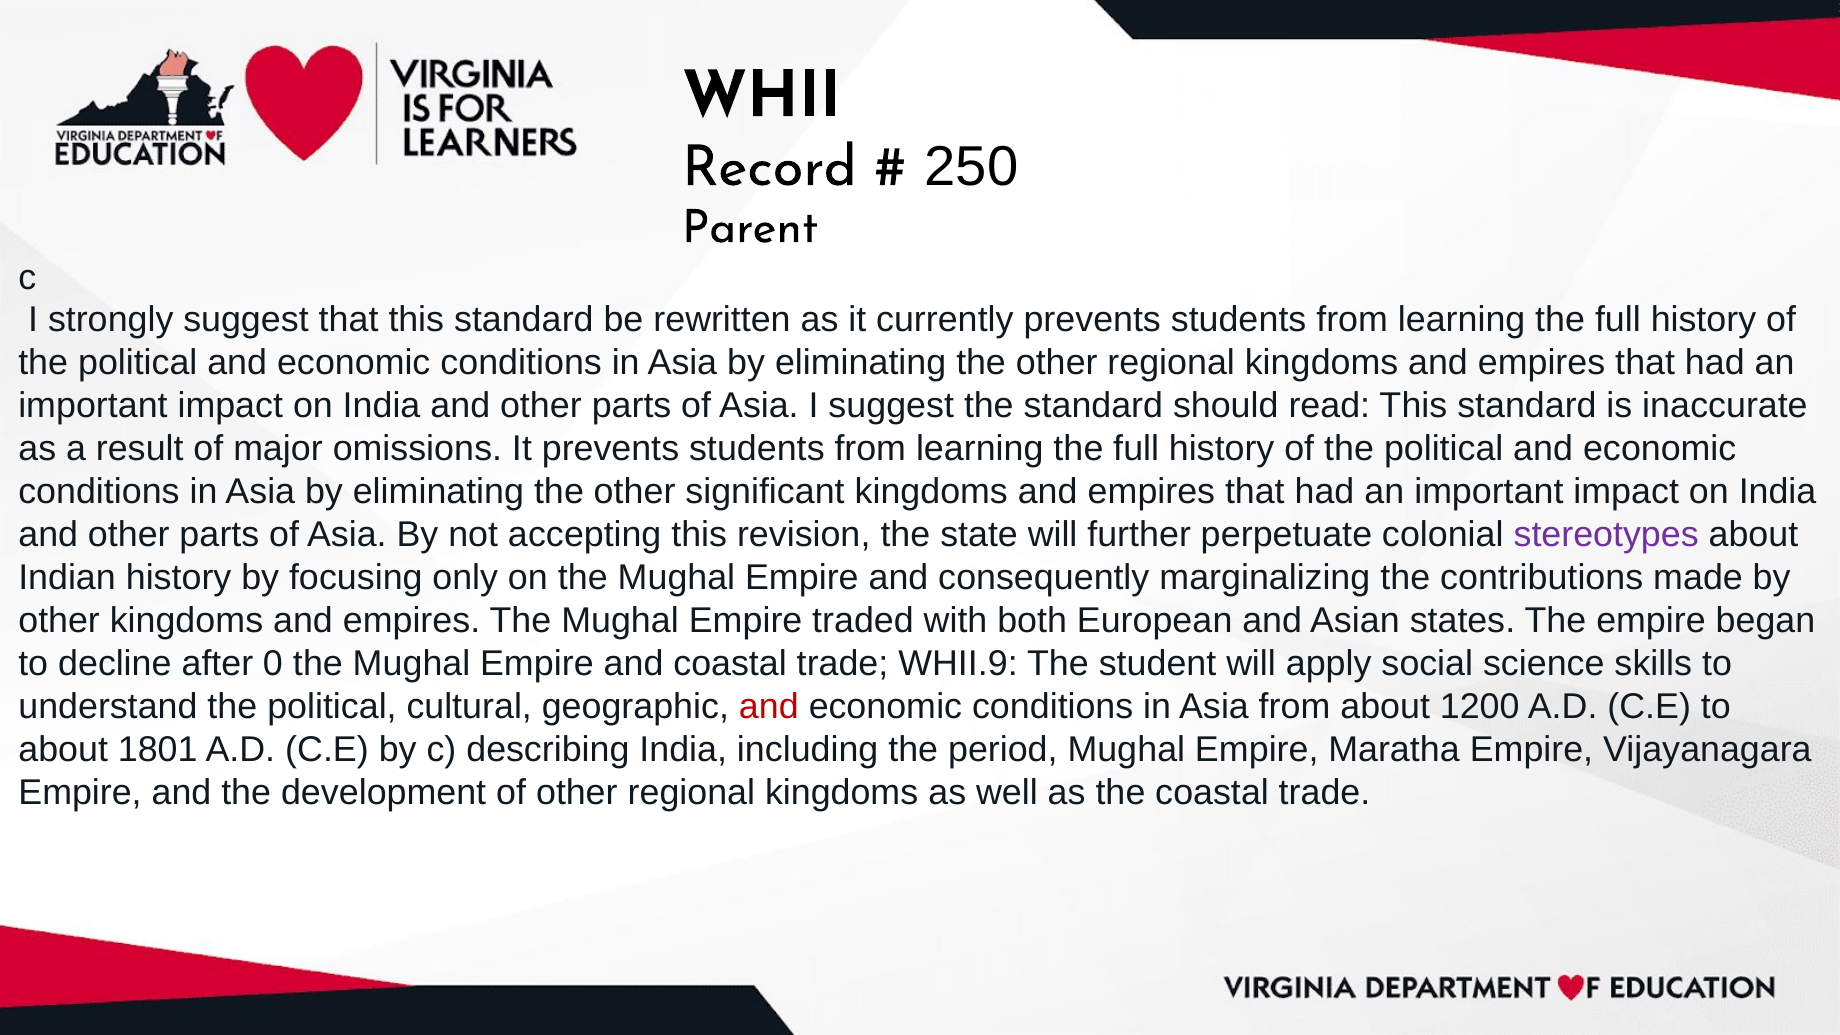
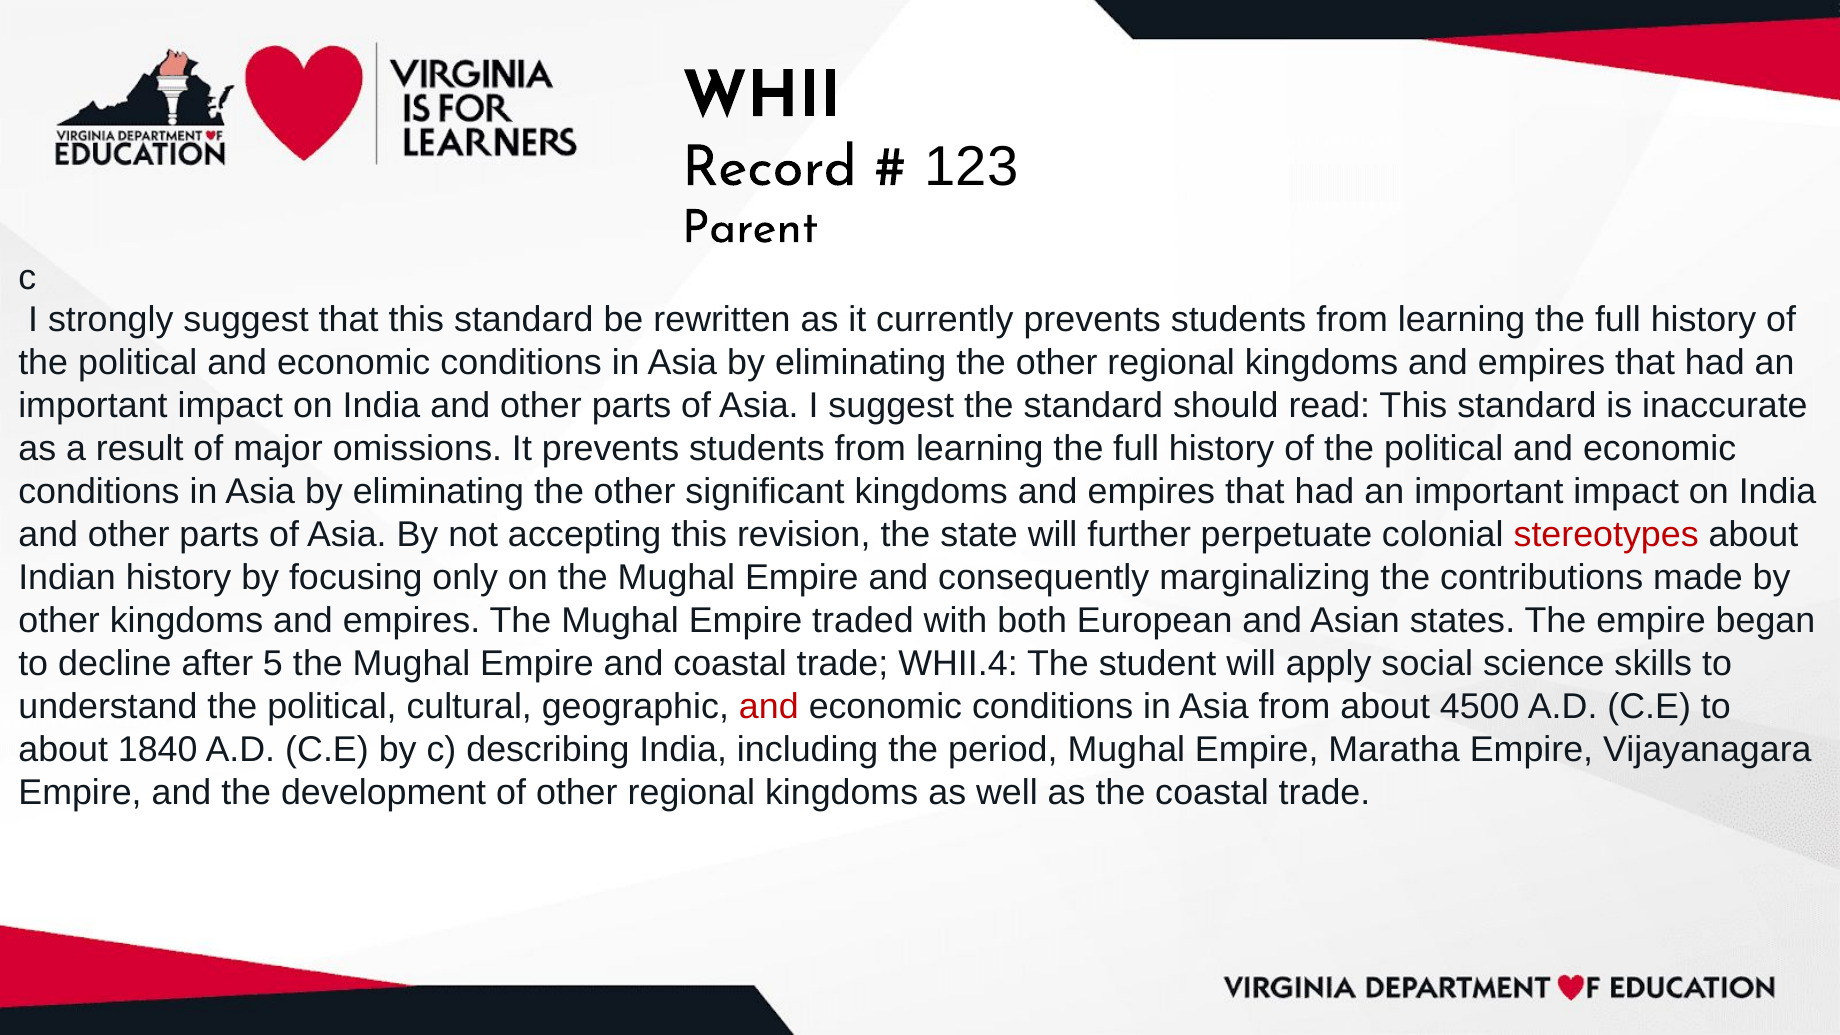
250: 250 -> 123
stereotypes colour: purple -> red
0: 0 -> 5
WHII.9: WHII.9 -> WHII.4
1200: 1200 -> 4500
1801: 1801 -> 1840
